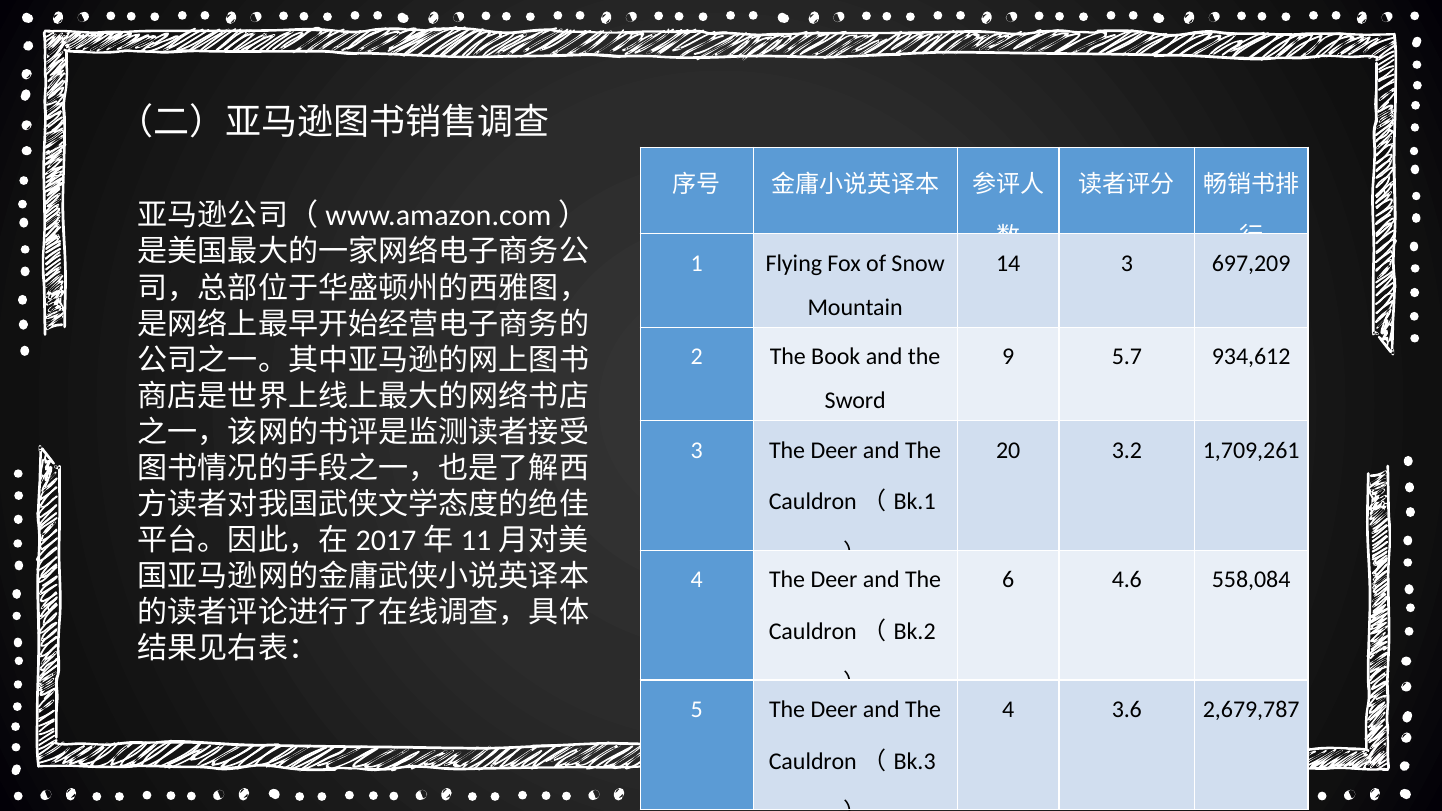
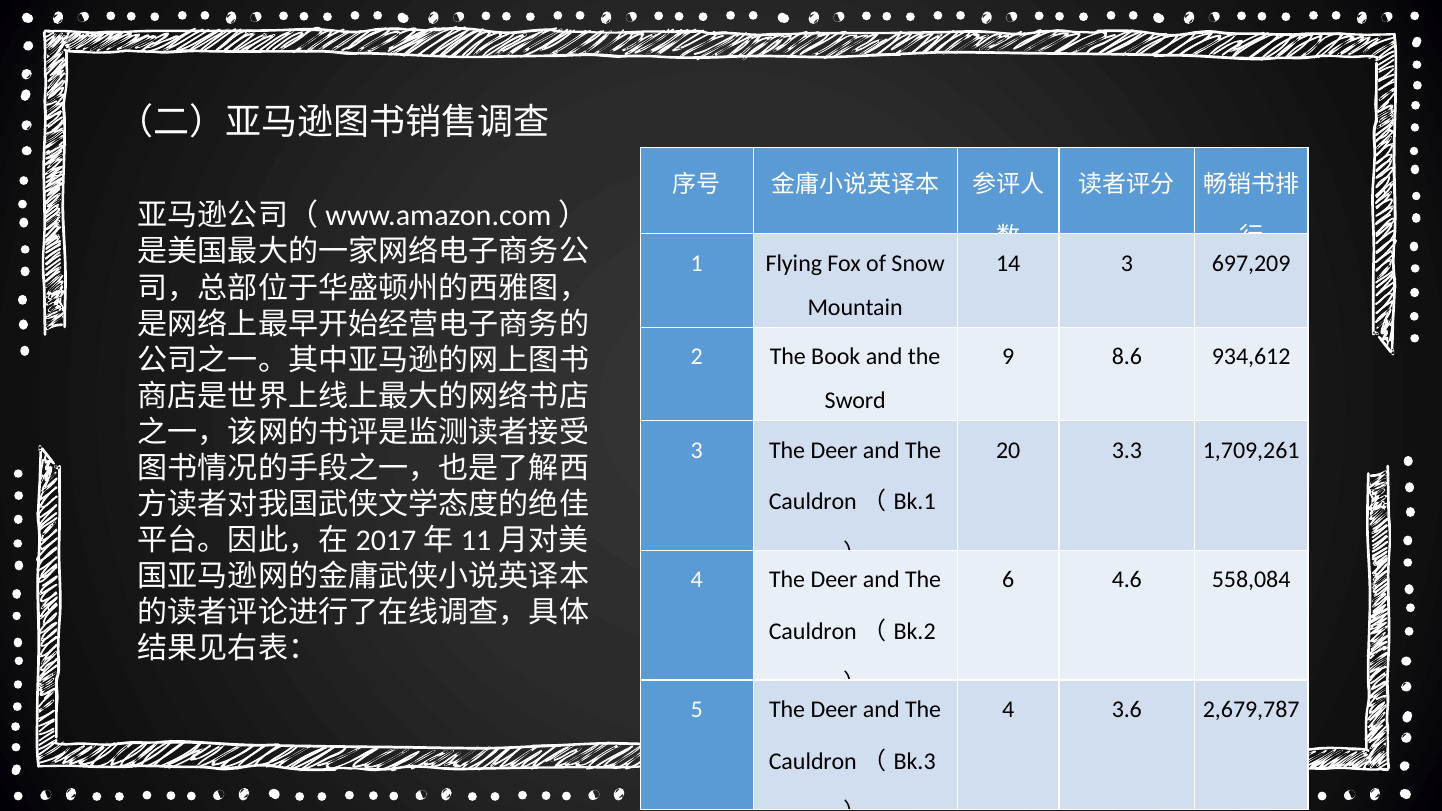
5.7: 5.7 -> 8.6
3.2: 3.2 -> 3.3
